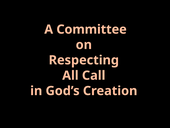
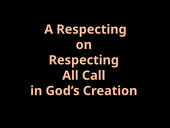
A Committee: Committee -> Respecting
